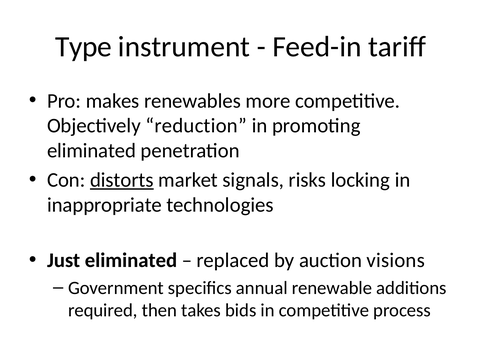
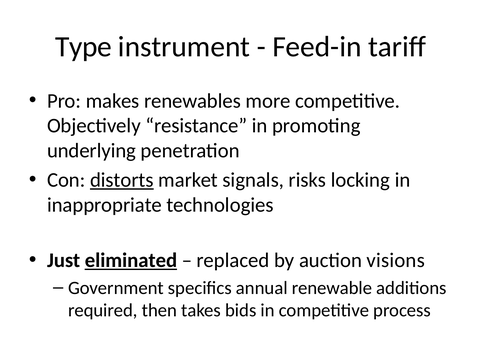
reduction: reduction -> resistance
eliminated at (91, 151): eliminated -> underlying
eliminated at (131, 260) underline: none -> present
